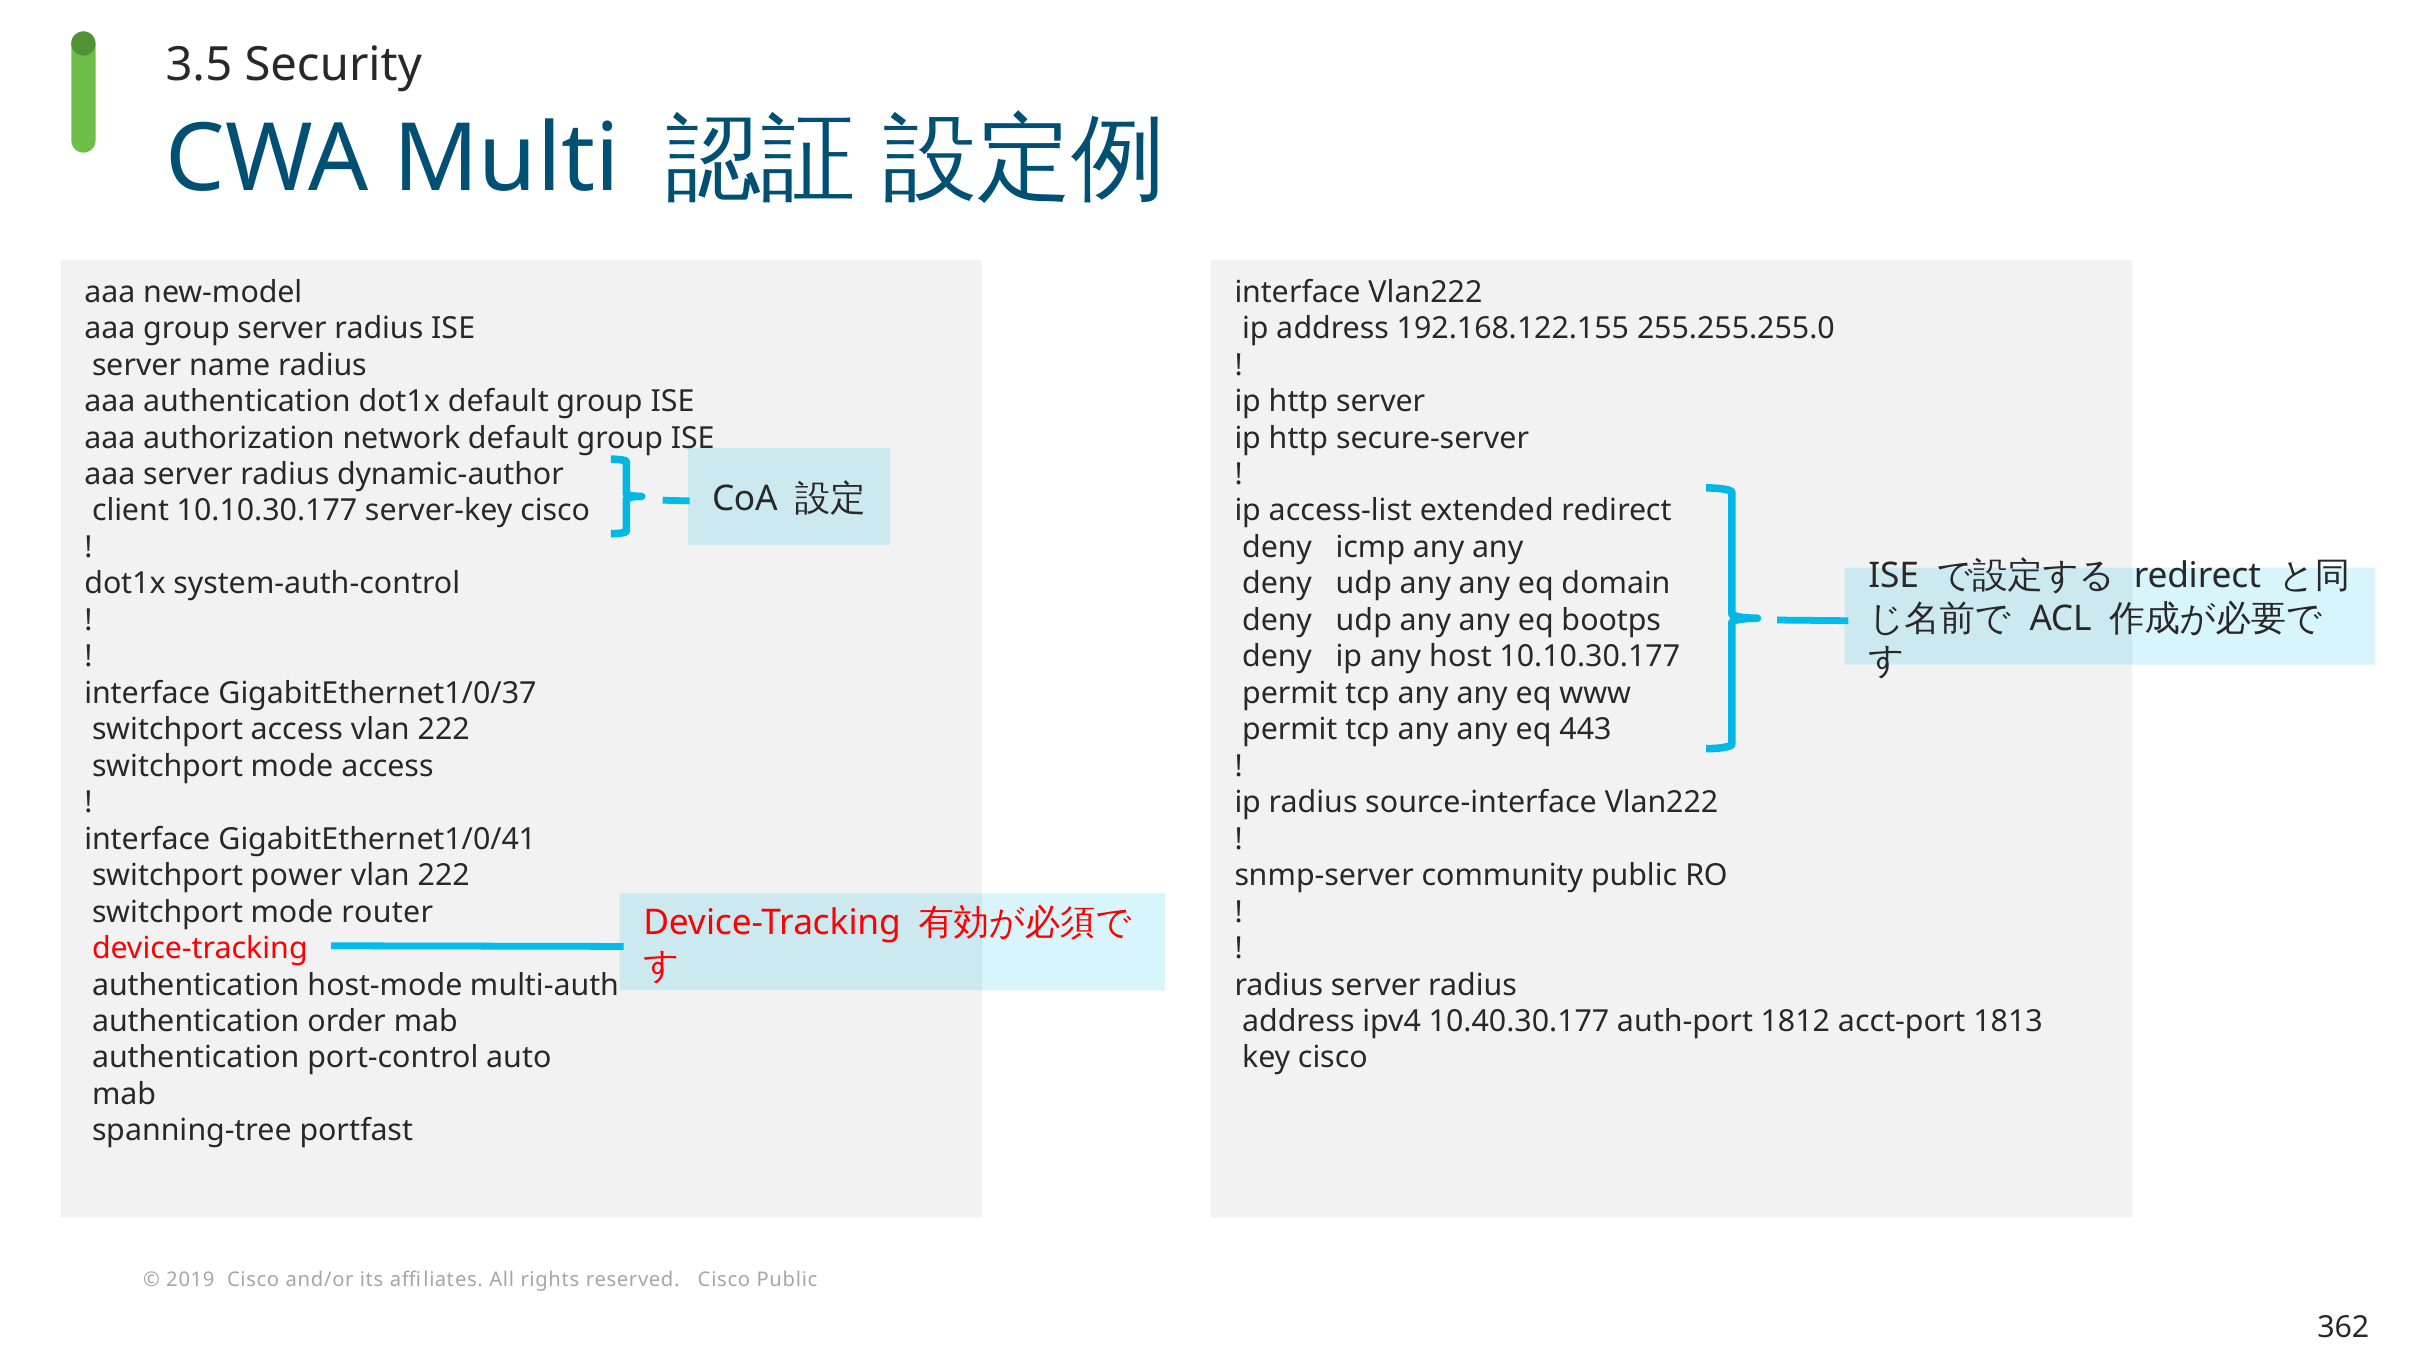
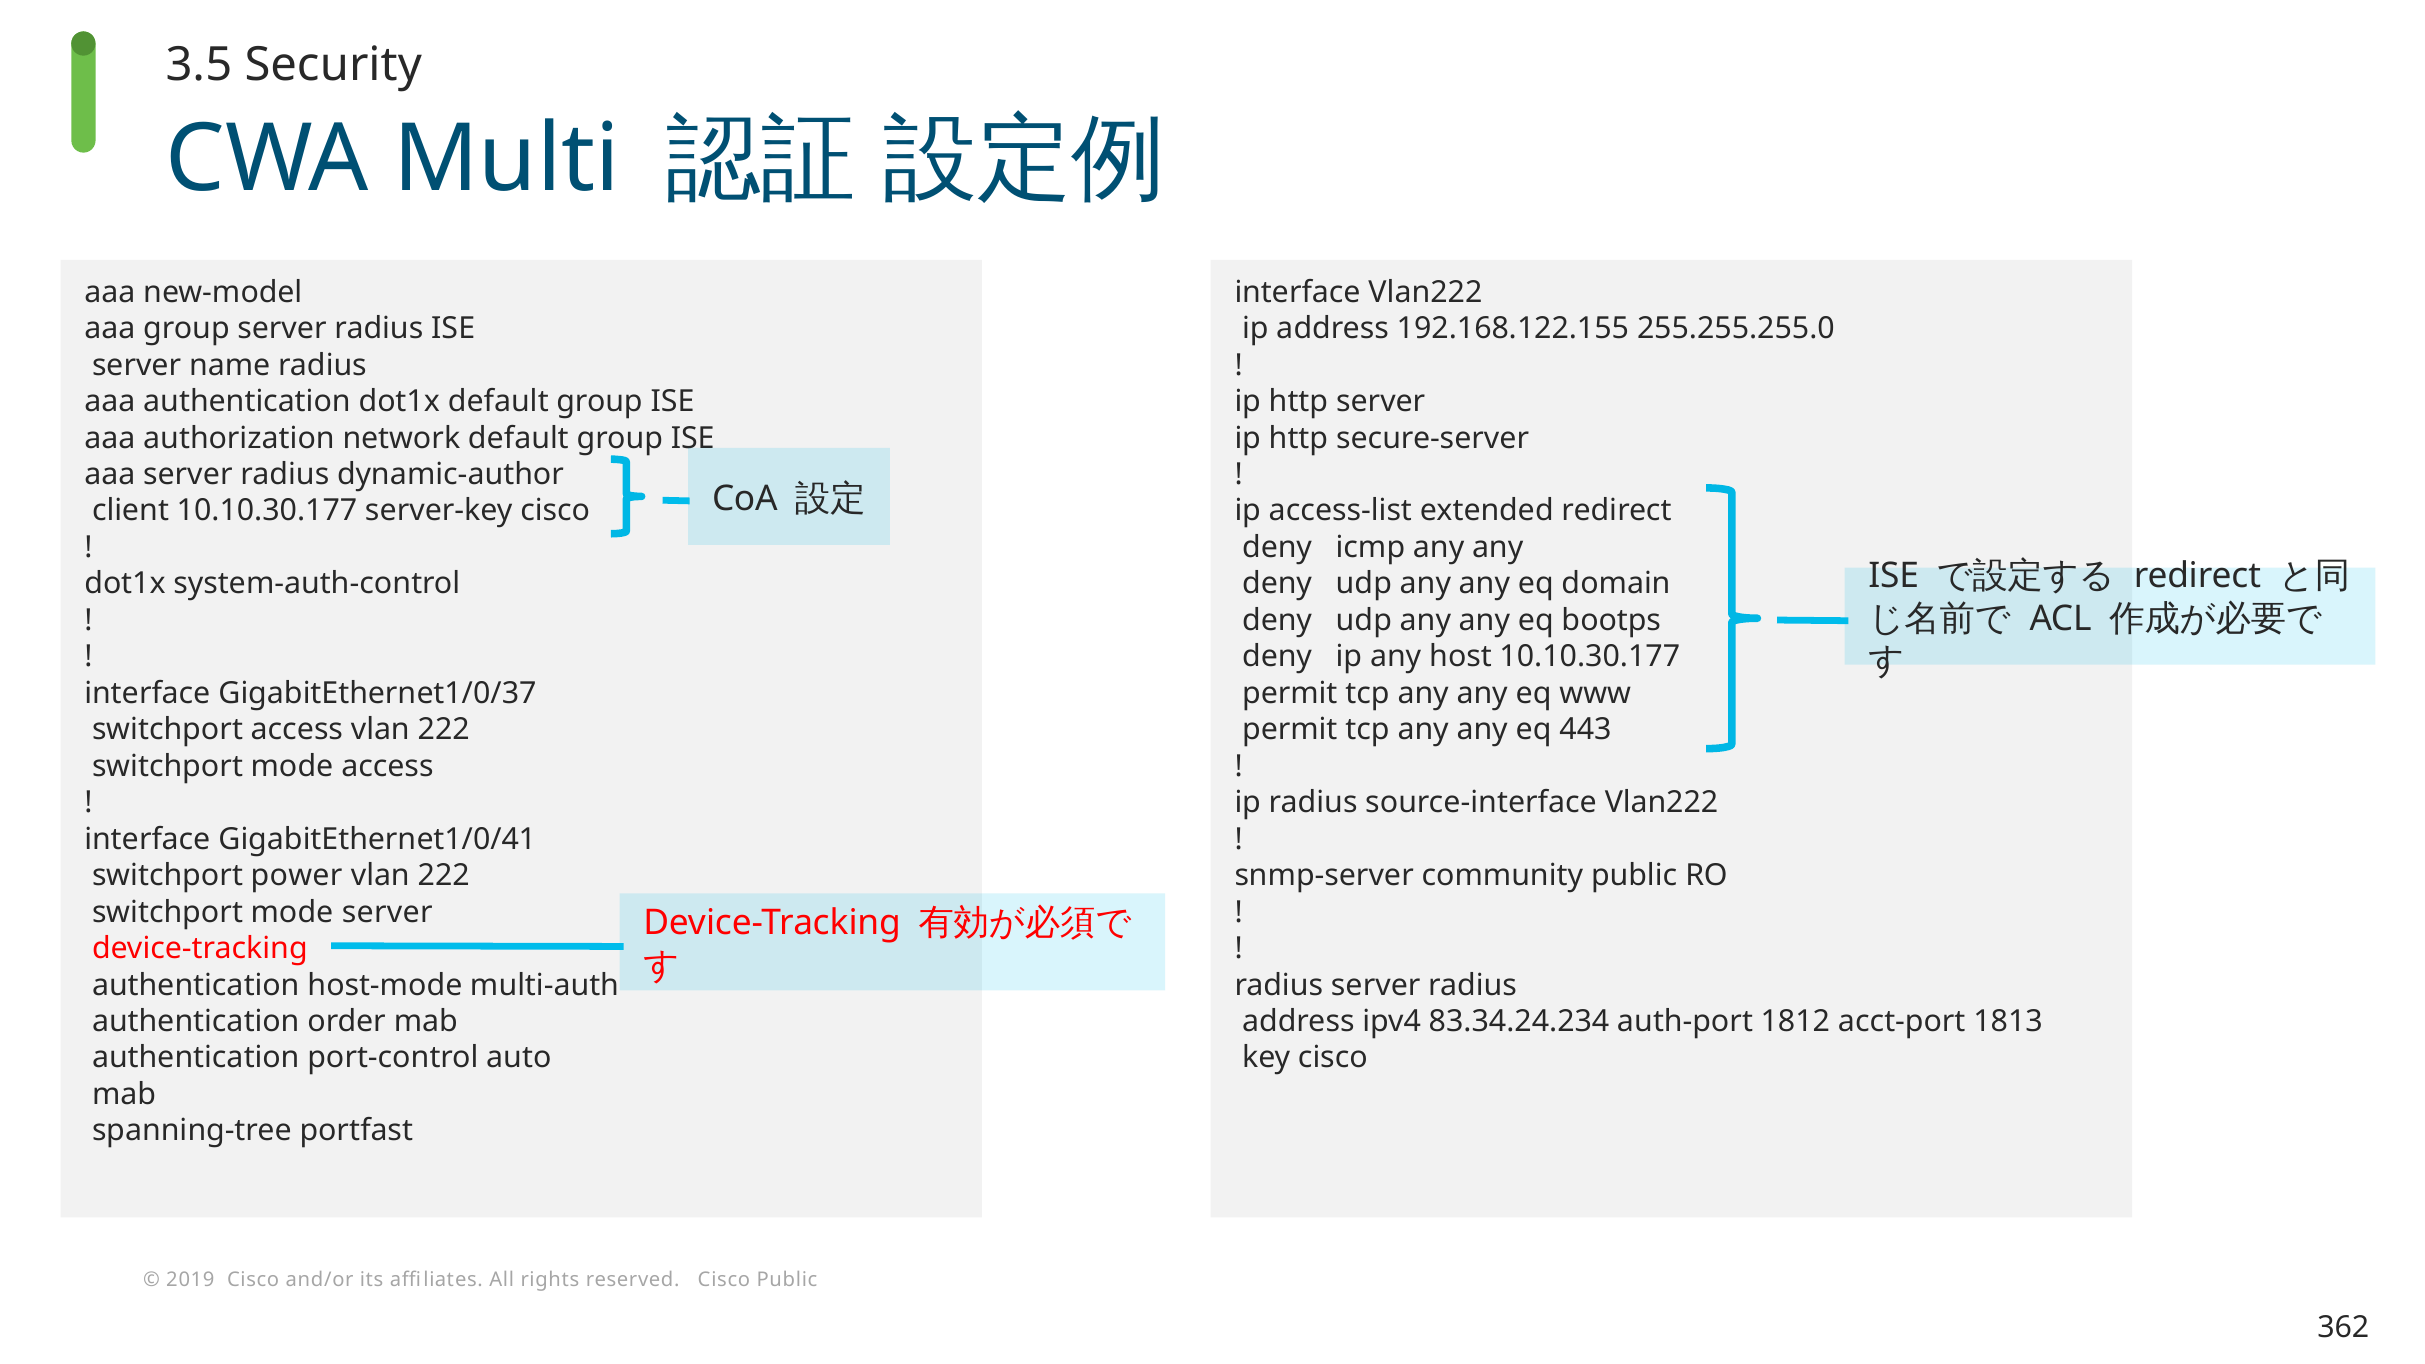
mode router: router -> server
10.40.30.177: 10.40.30.177 -> 83.34.24.234
